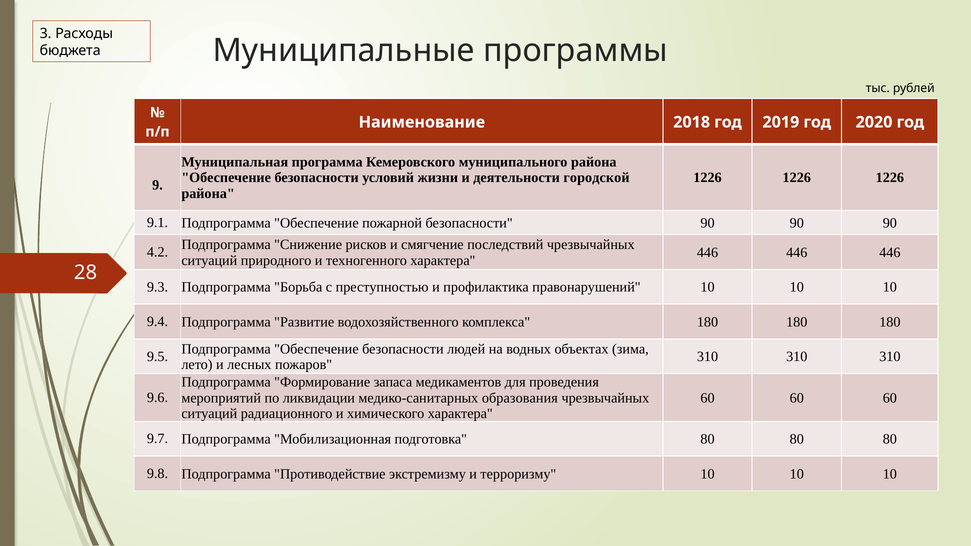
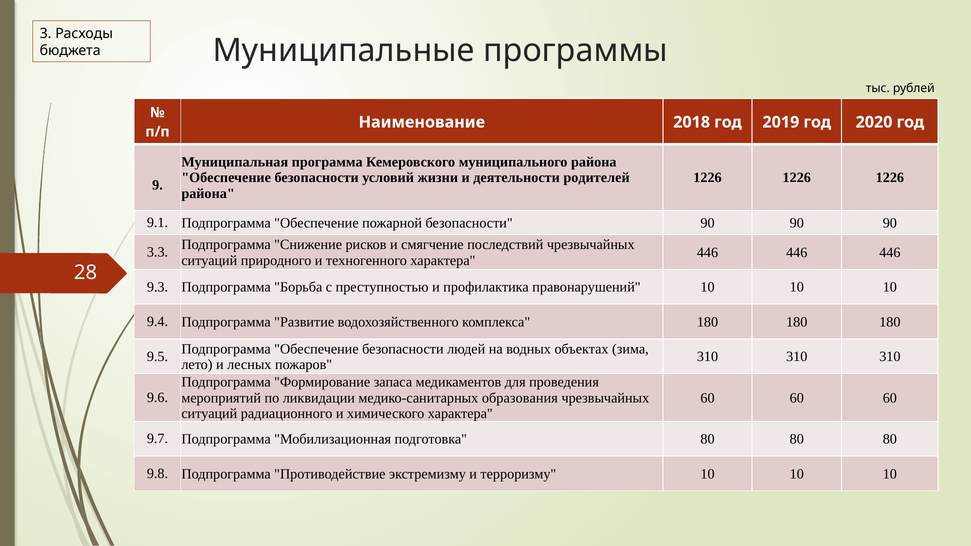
городской: городской -> родителей
4.2: 4.2 -> 3.3
